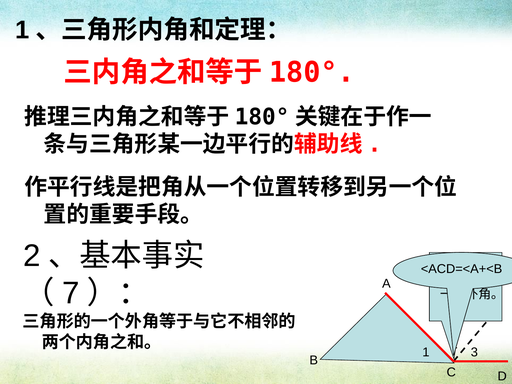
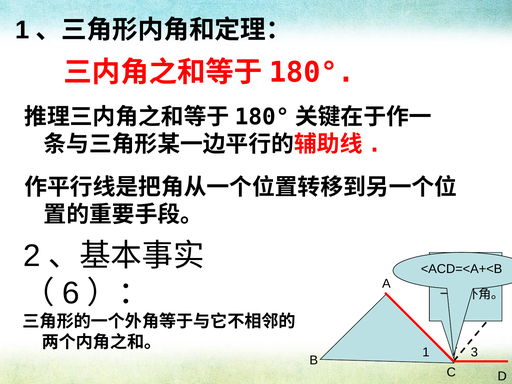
7: 7 -> 6
